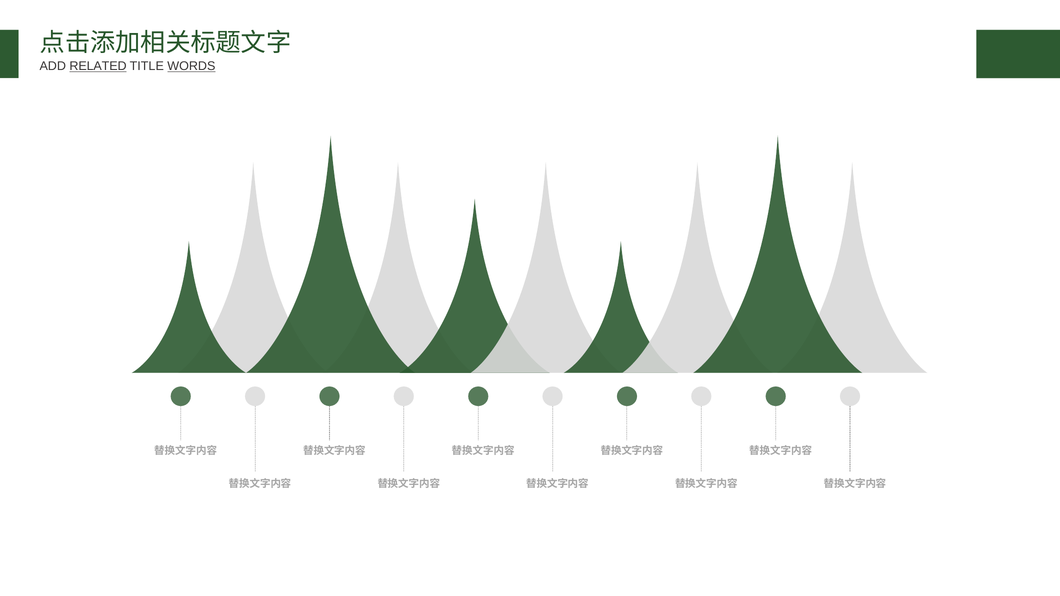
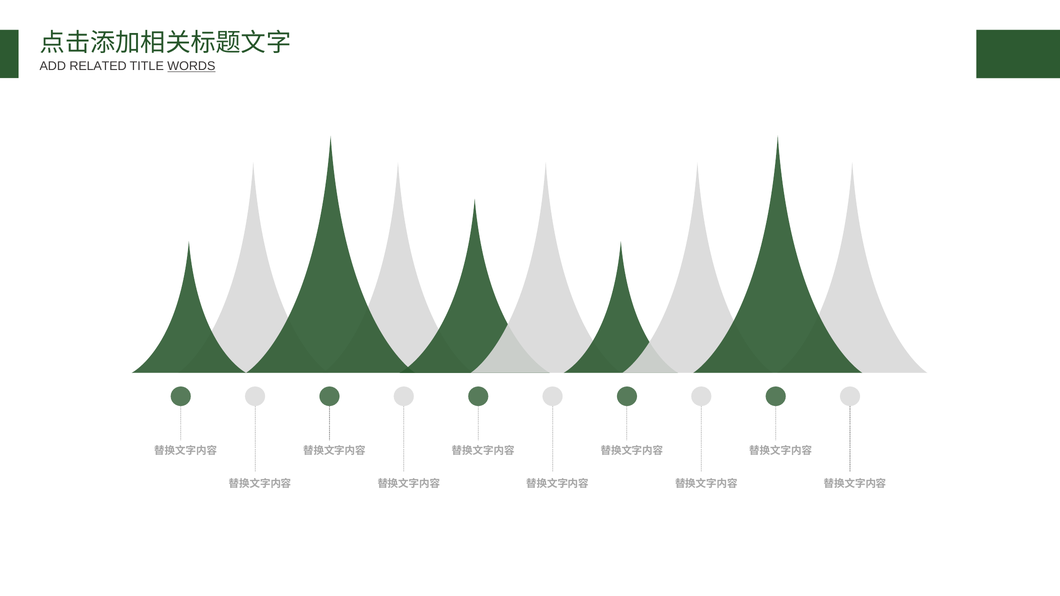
RELATED underline: present -> none
